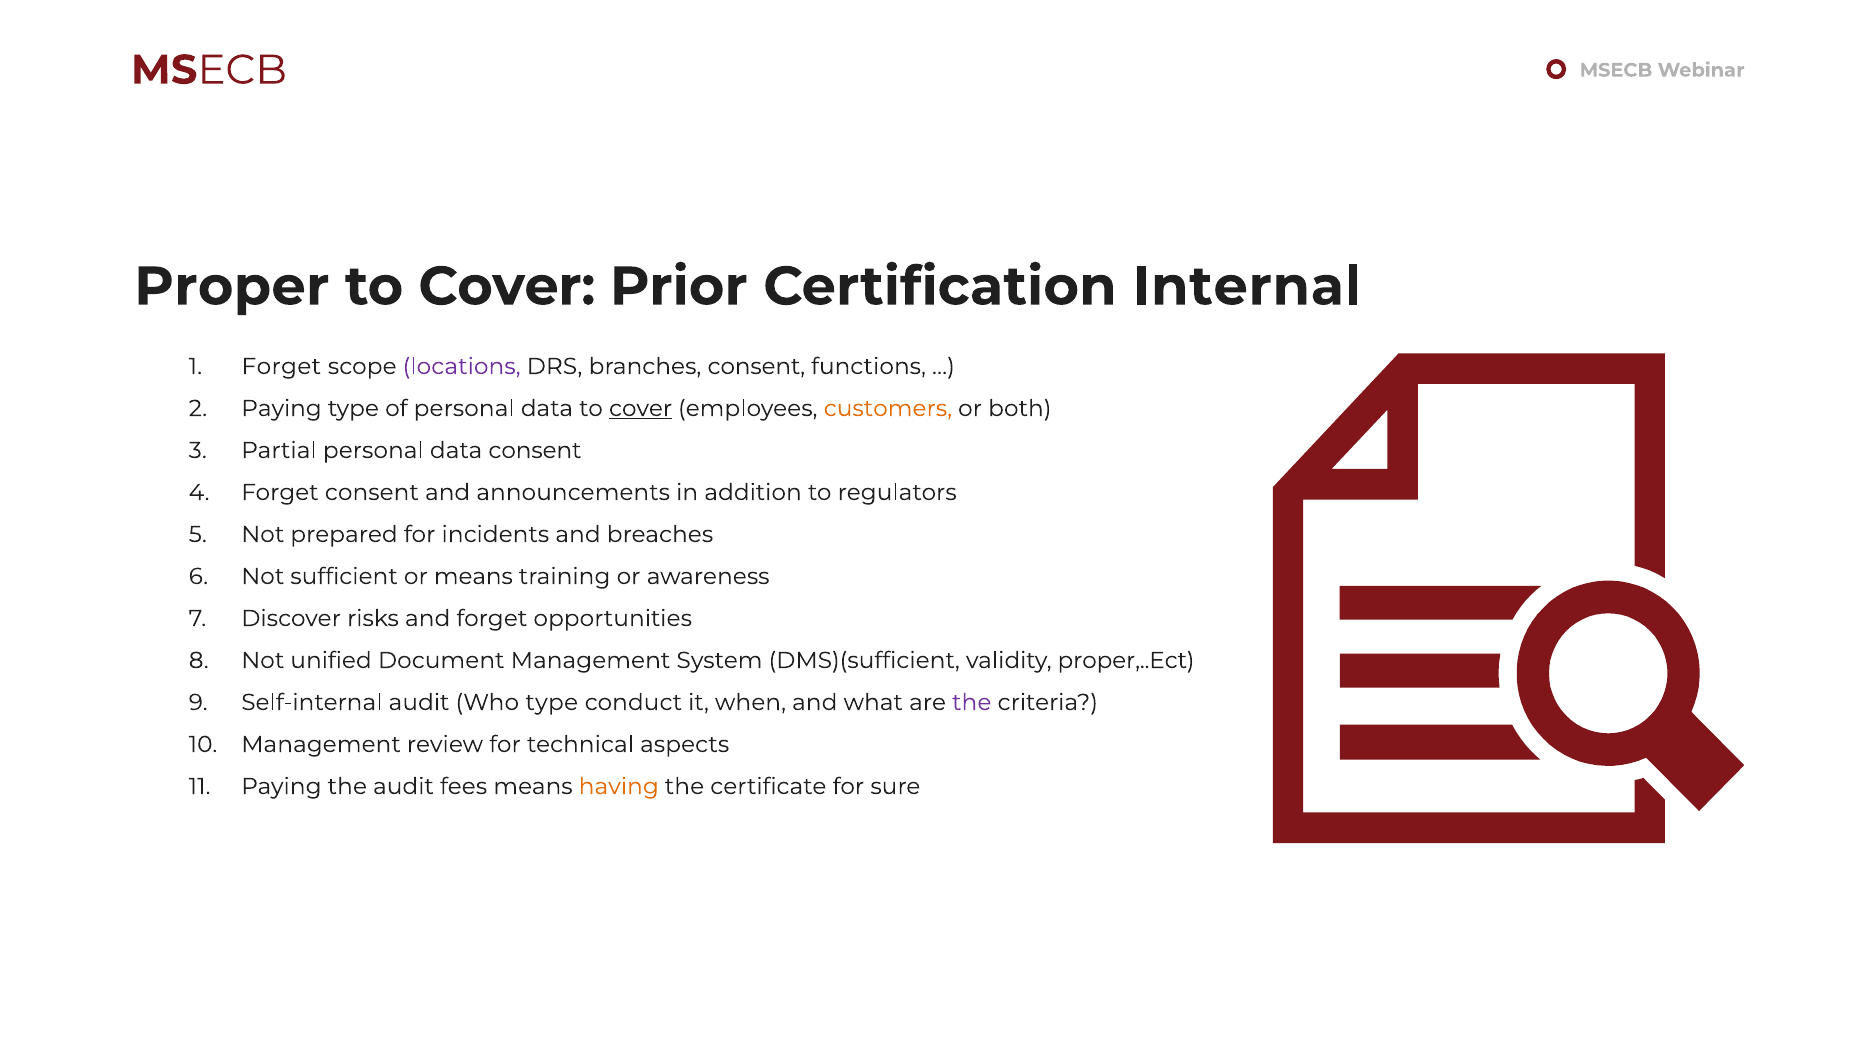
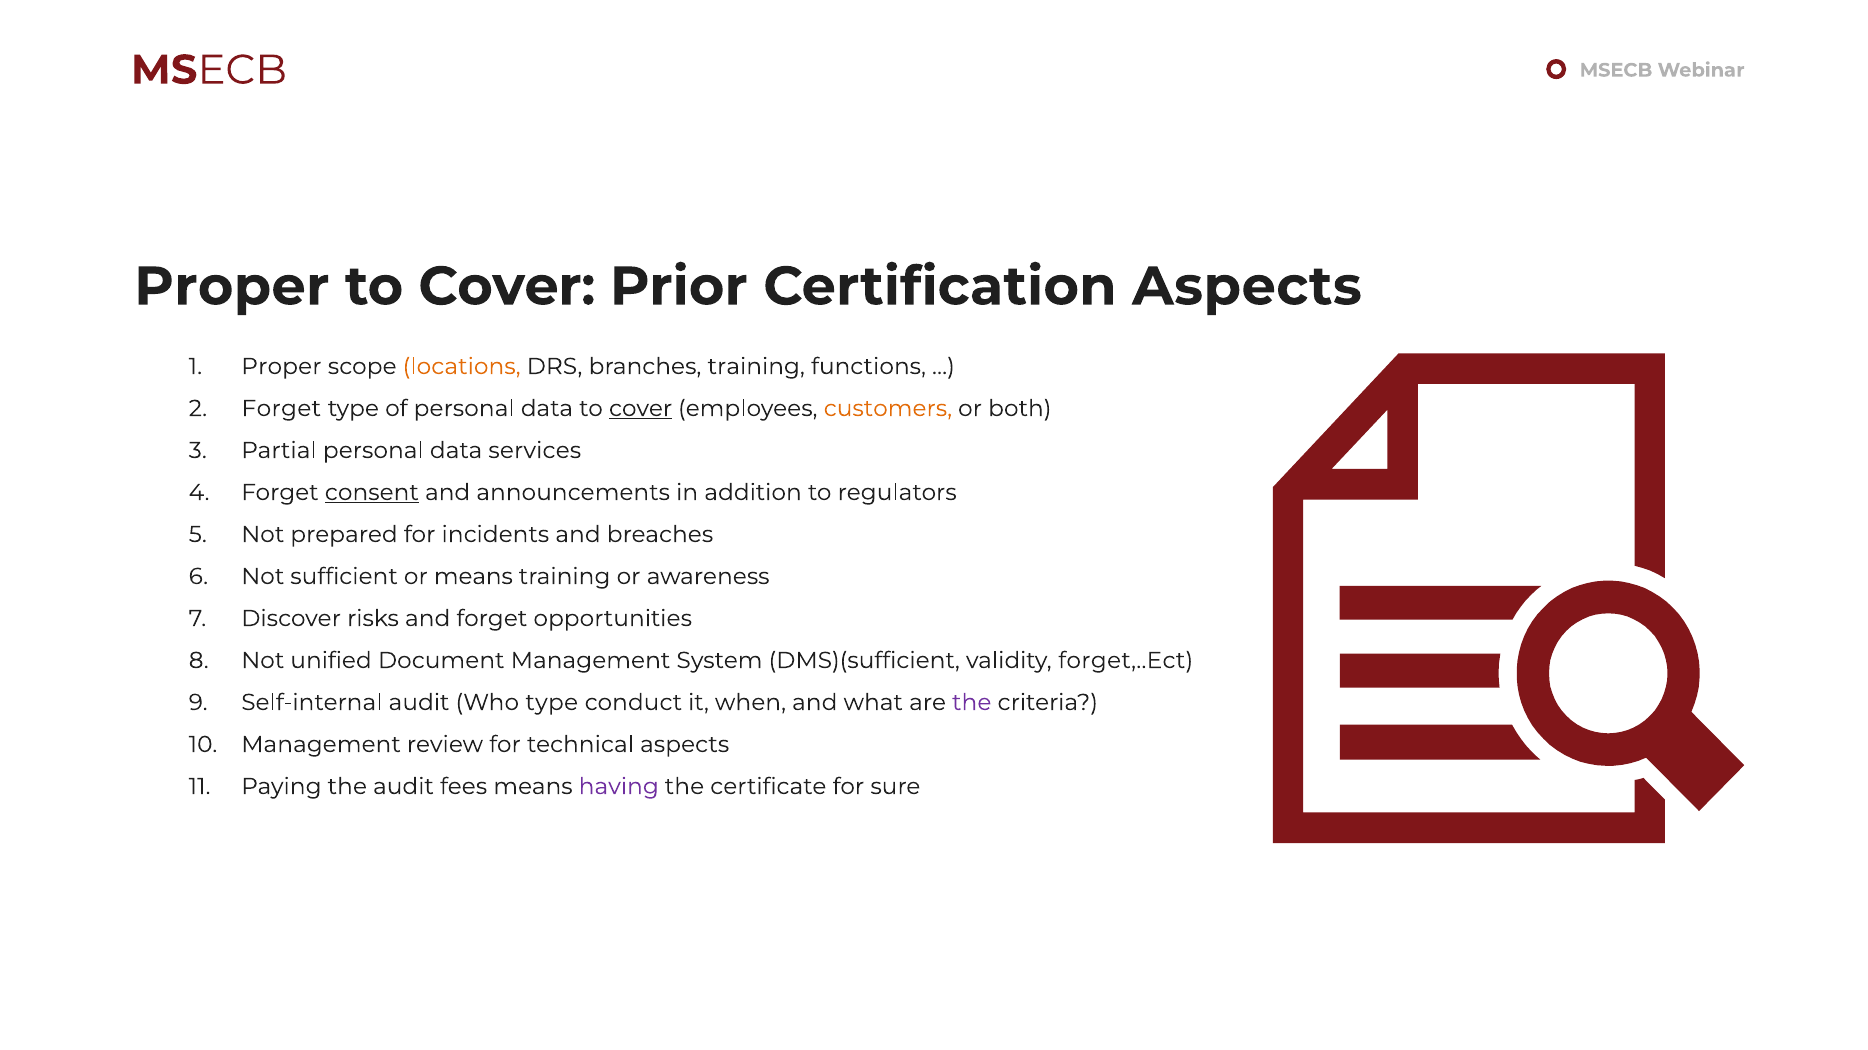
Certification Internal: Internal -> Aspects
Forget at (281, 367): Forget -> Proper
locations colour: purple -> orange
branches consent: consent -> training
Paying at (282, 409): Paying -> Forget
data consent: consent -> services
consent at (372, 493) underline: none -> present
proper,..Ect: proper,..Ect -> forget,..Ect
having colour: orange -> purple
